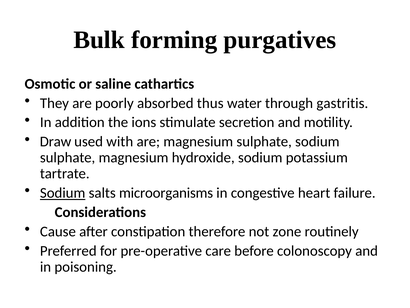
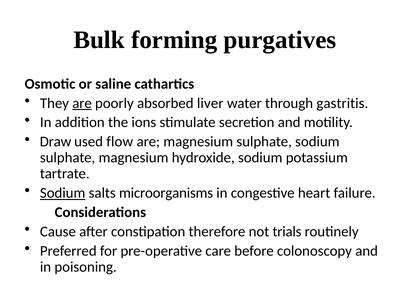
are at (82, 103) underline: none -> present
thus: thus -> liver
with: with -> flow
zone: zone -> trials
